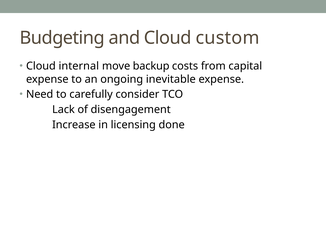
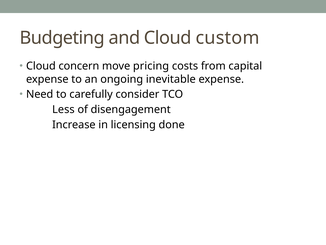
internal: internal -> concern
backup: backup -> pricing
Lack: Lack -> Less
